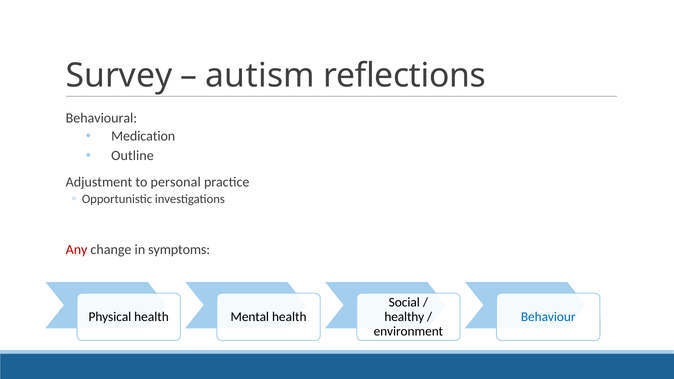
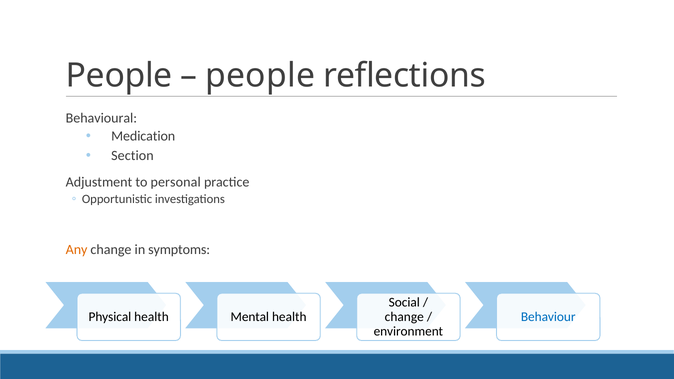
Survey at (119, 76): Survey -> People
autism at (260, 76): autism -> people
Outline: Outline -> Section
Any colour: red -> orange
healthy at (404, 317): healthy -> change
